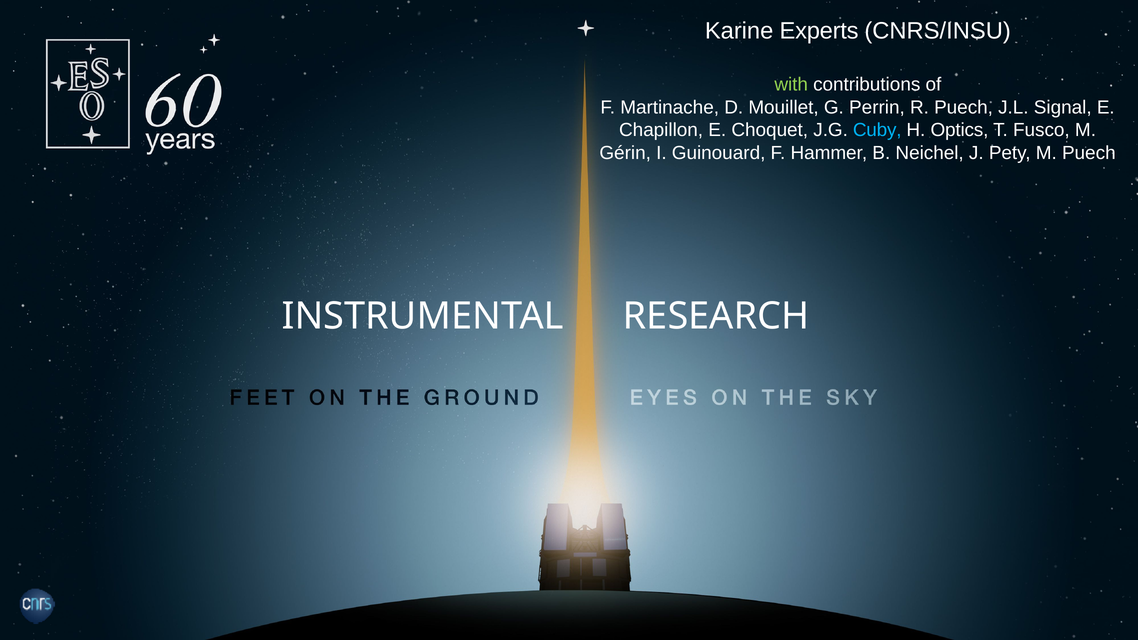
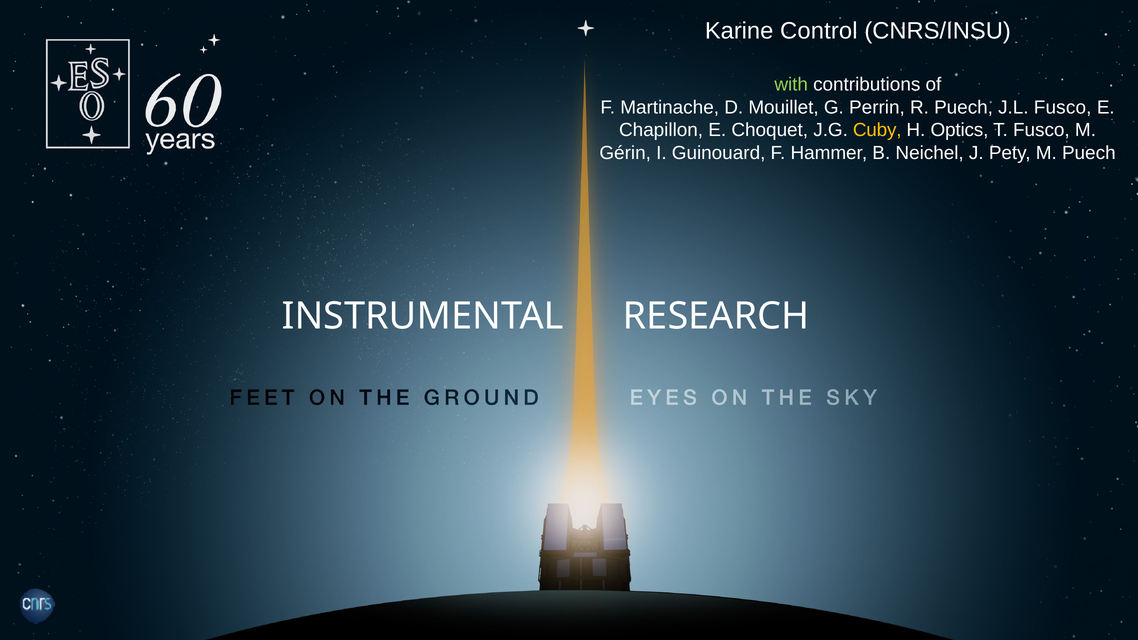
Experts: Experts -> Control
J.L Signal: Signal -> Fusco
Cuby colour: light blue -> yellow
